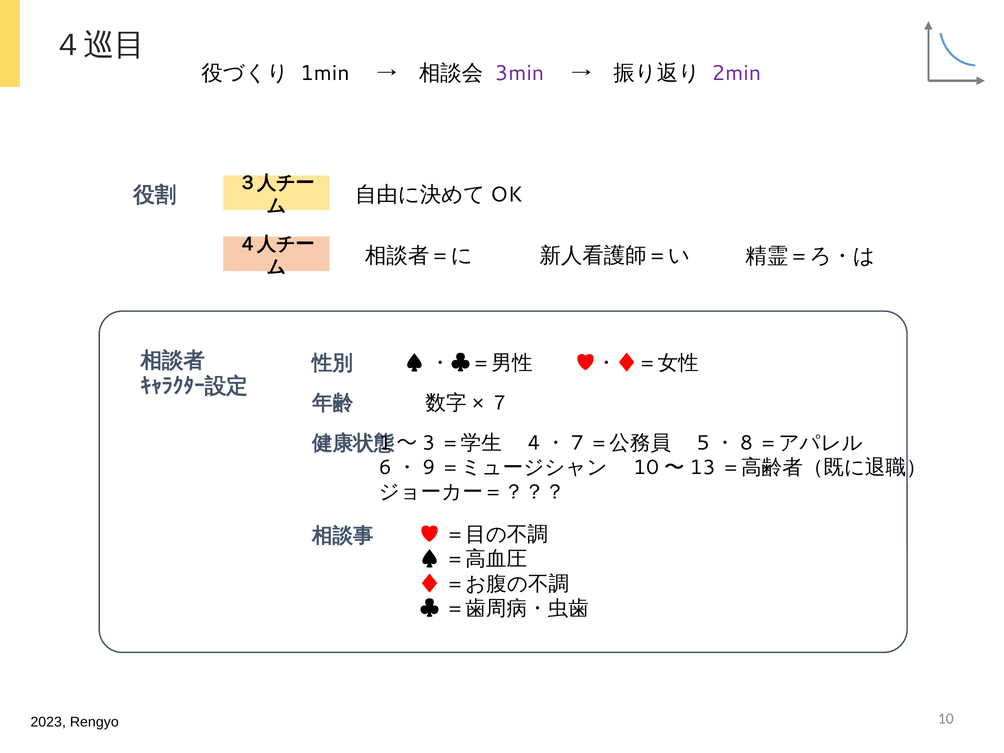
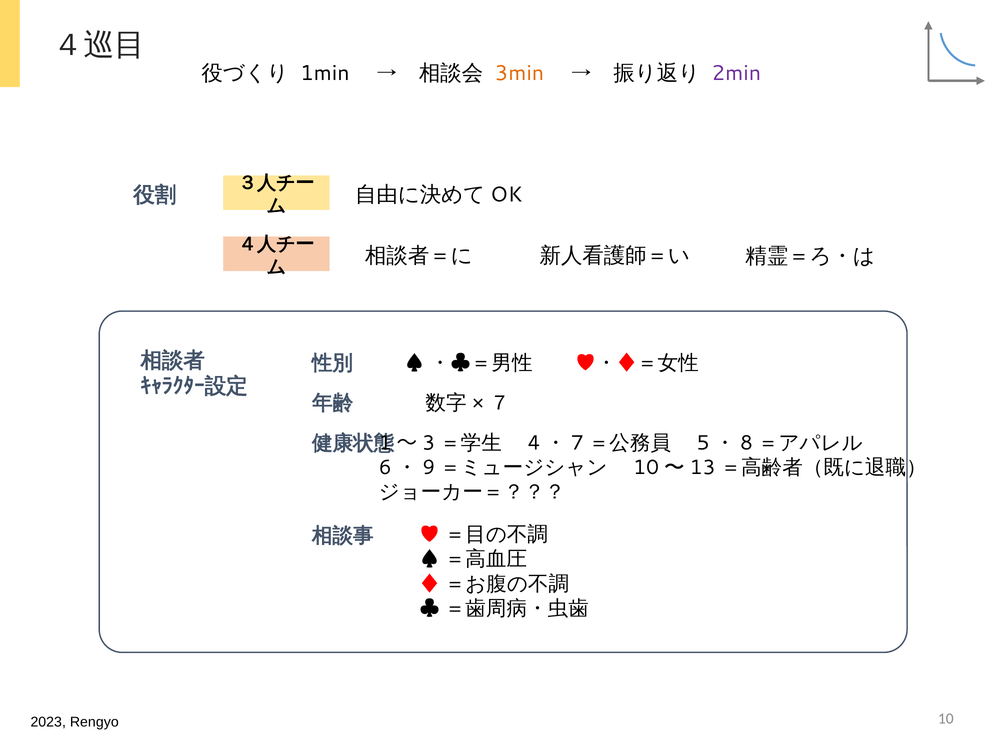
3min colour: purple -> orange
